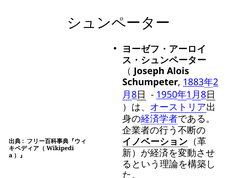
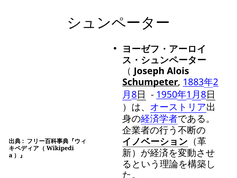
Schumpeter underline: none -> present
